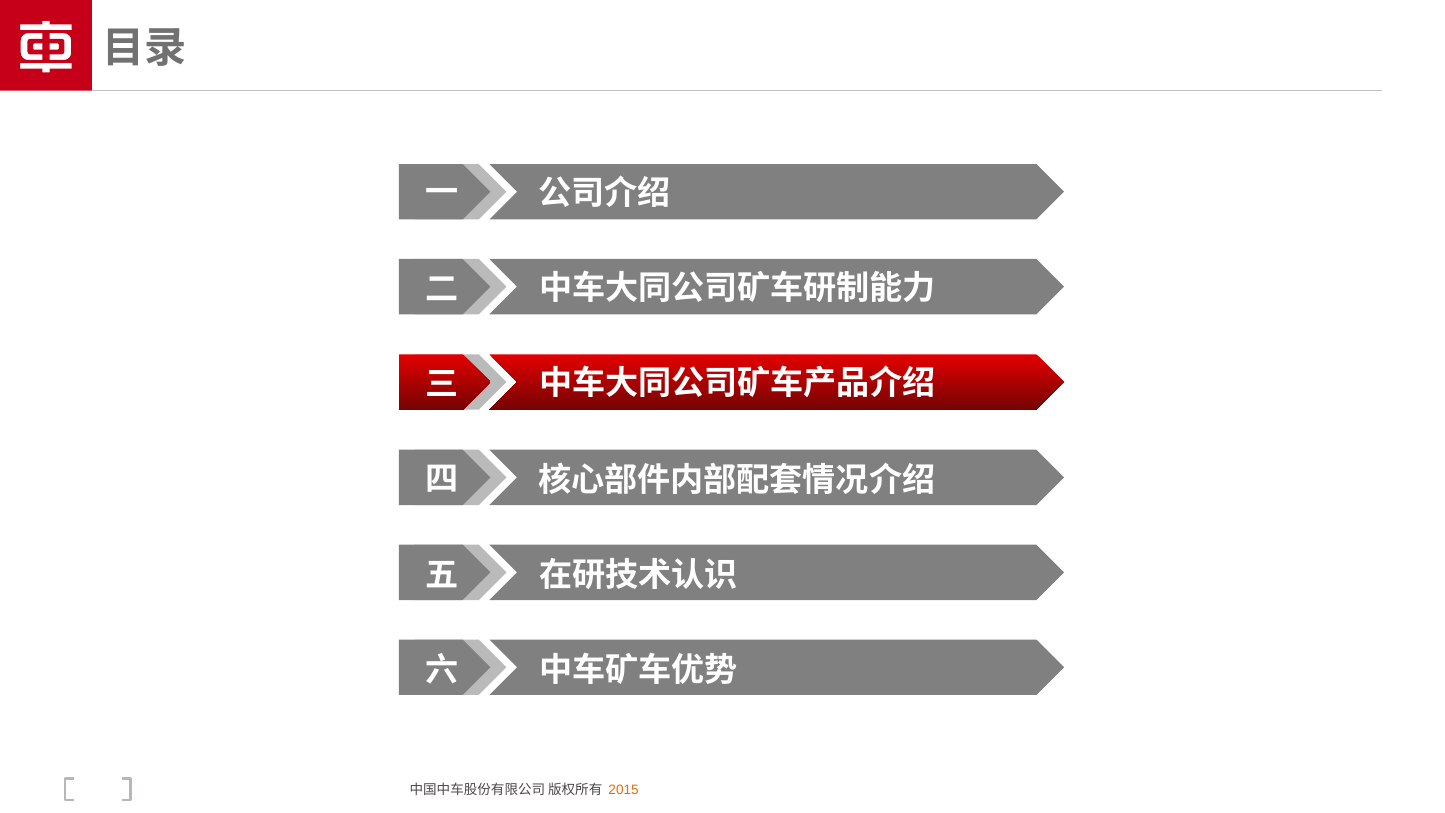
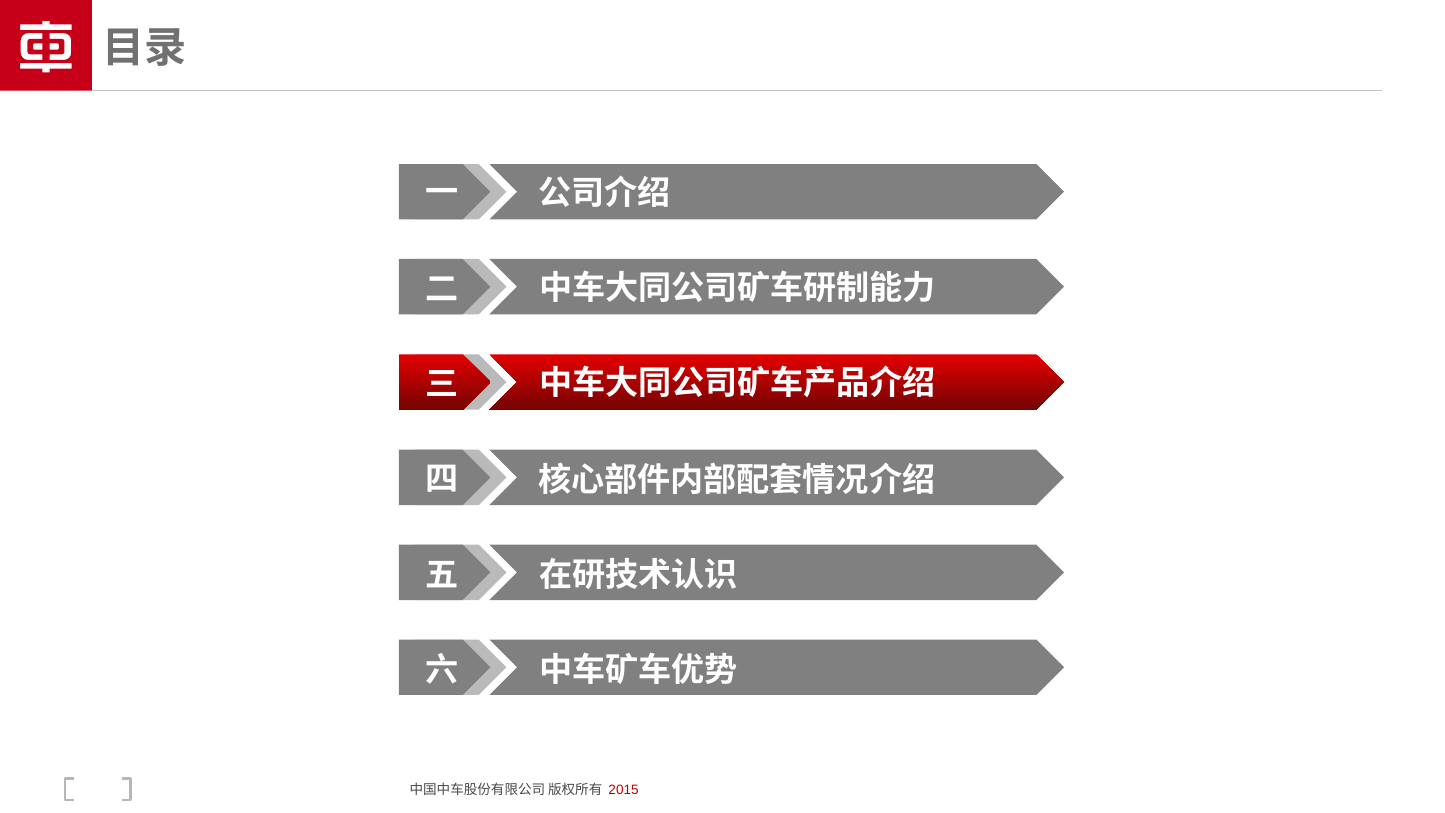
2015 colour: orange -> red
